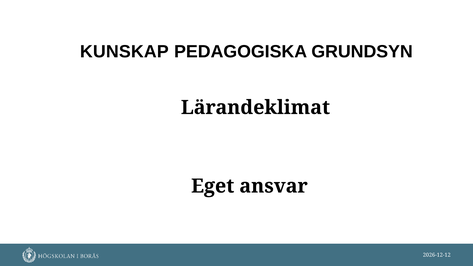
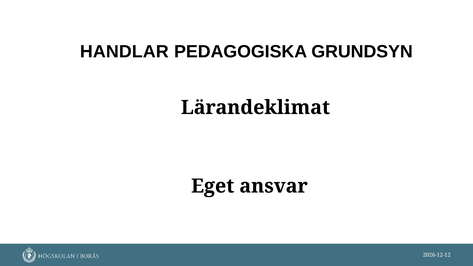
KUNSKAP: KUNSKAP -> HANDLAR
